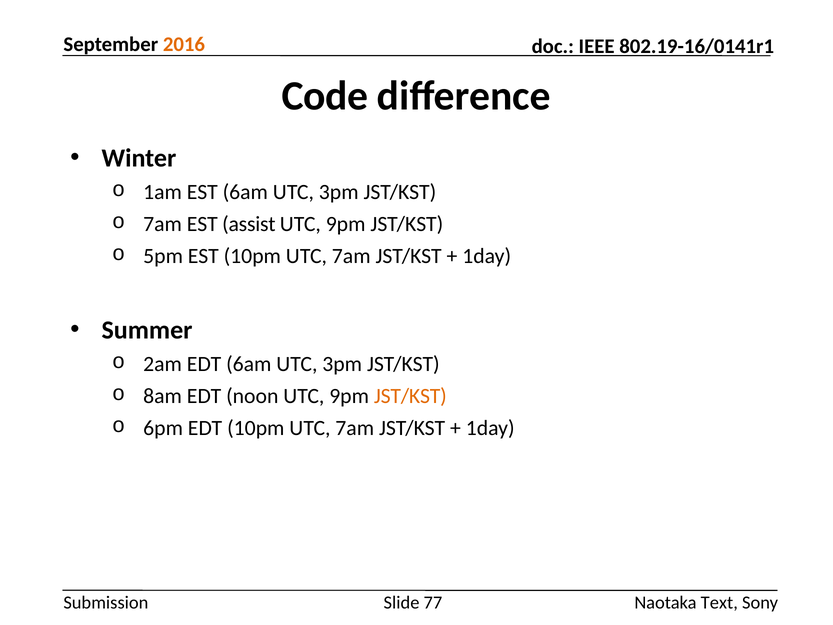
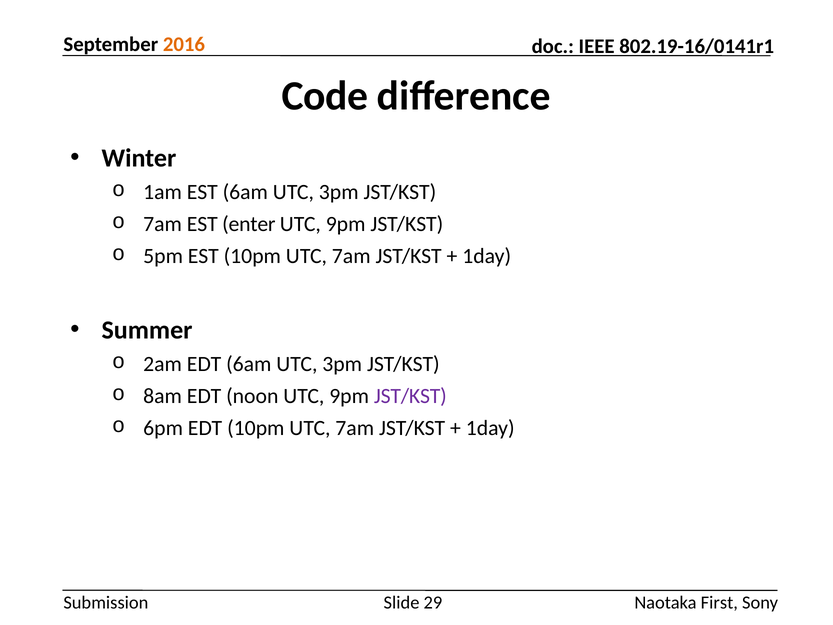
assist: assist -> enter
JST/KST at (410, 396) colour: orange -> purple
77: 77 -> 29
Text: Text -> First
